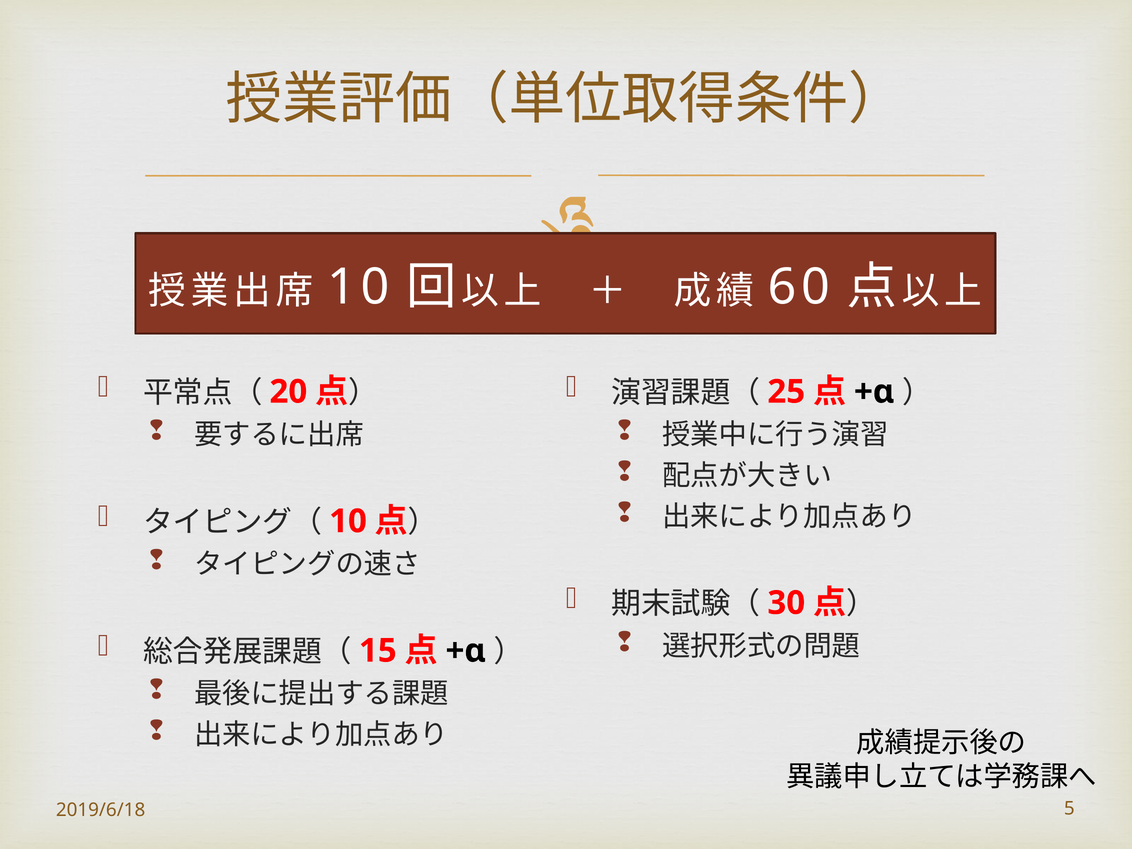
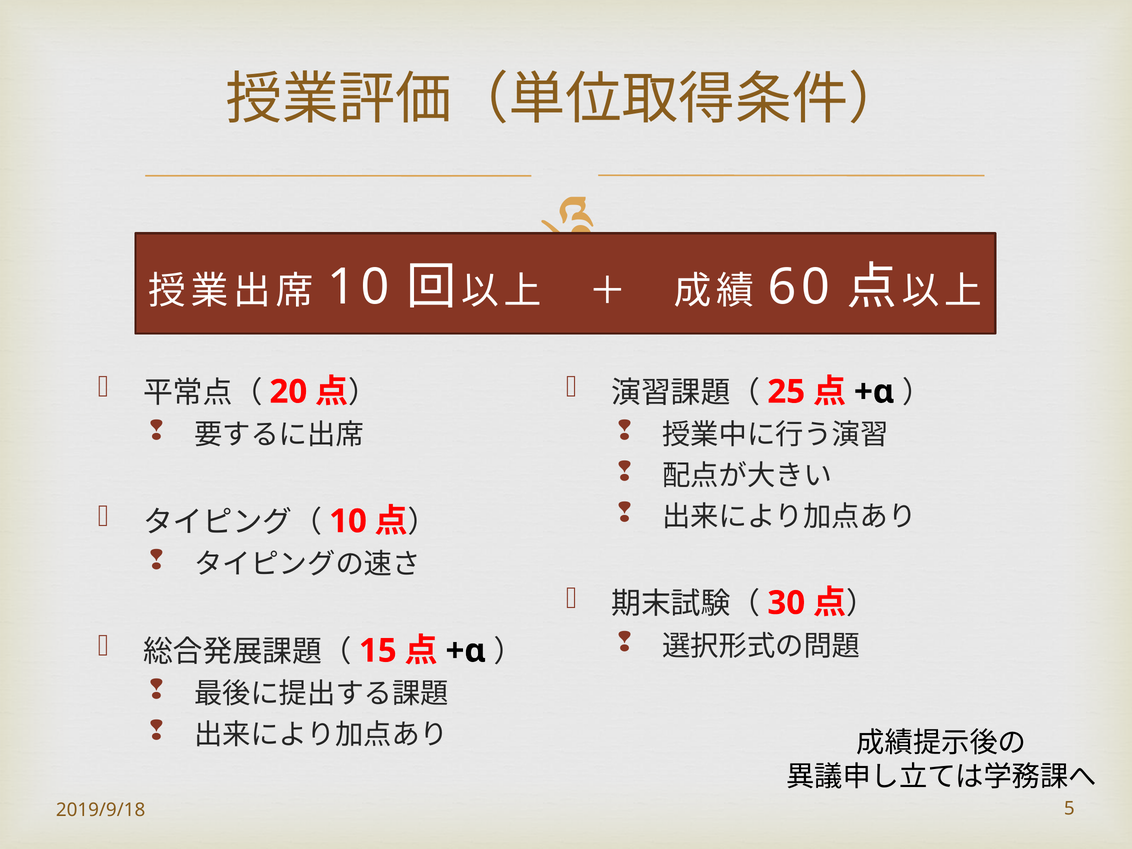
2019/6/18: 2019/6/18 -> 2019/9/18
